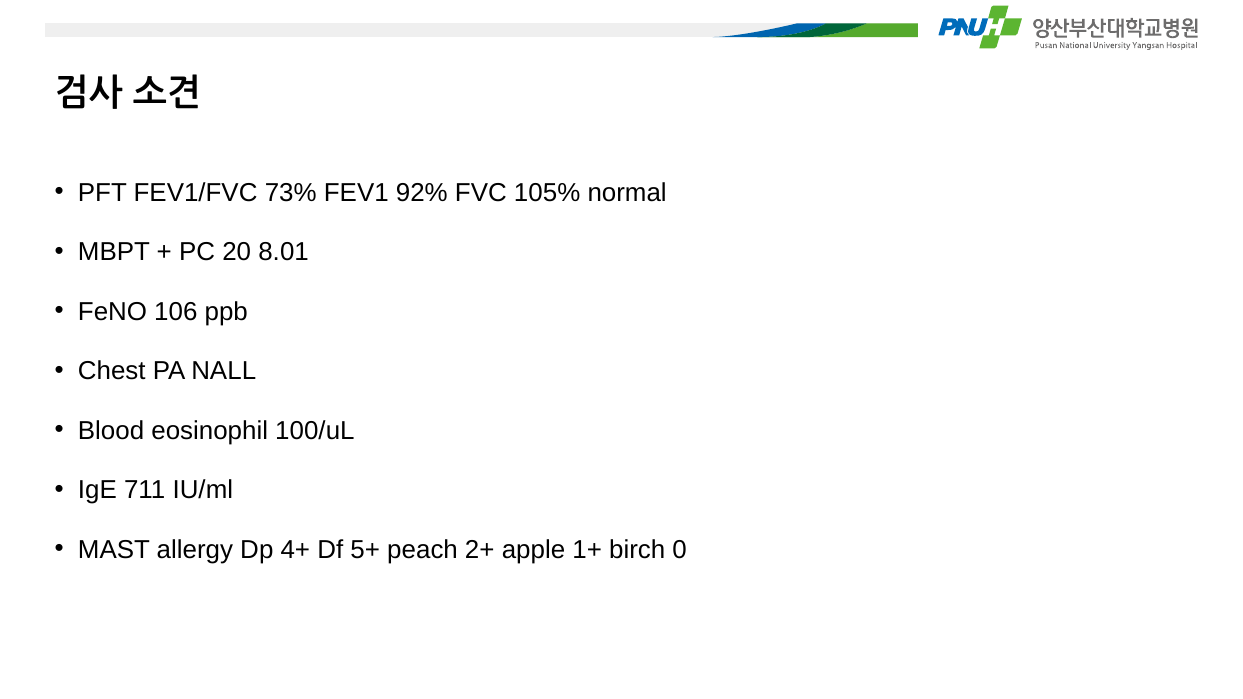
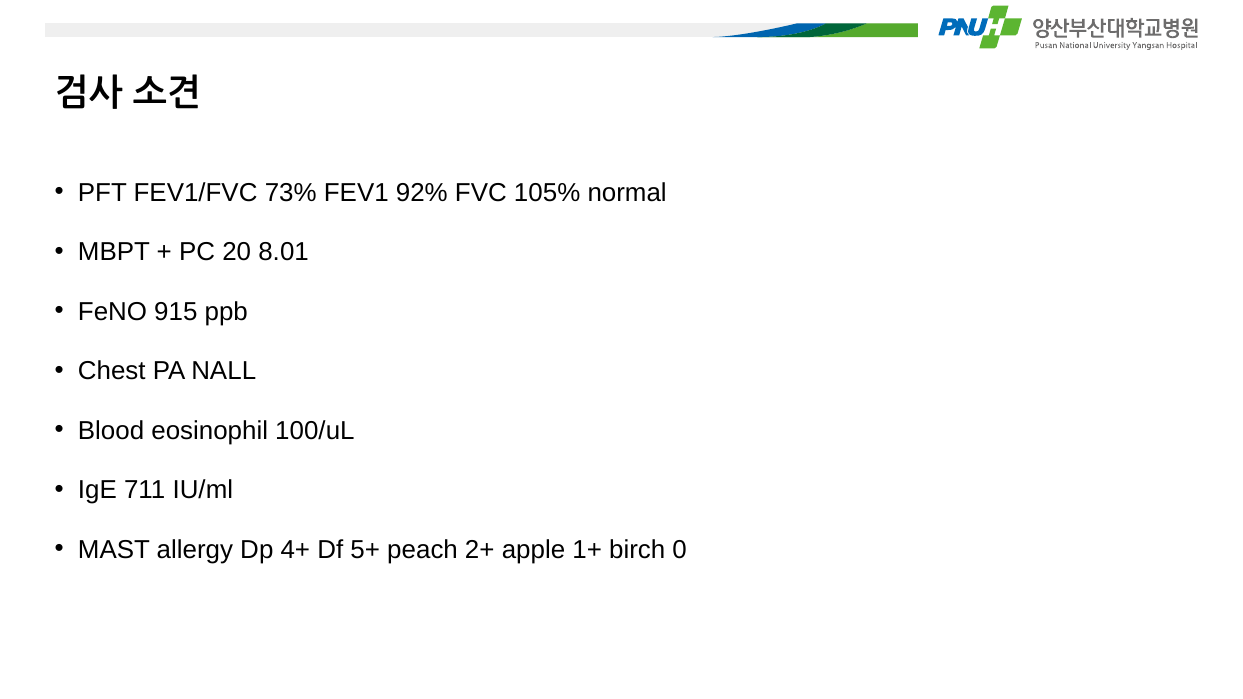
106: 106 -> 915
